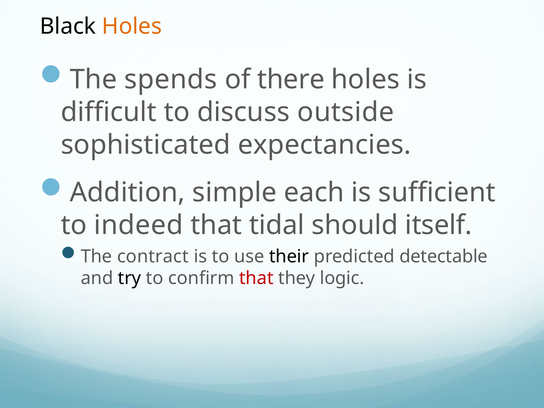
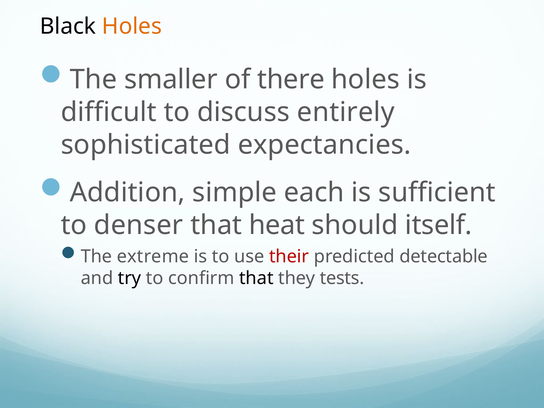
spends: spends -> smaller
outside: outside -> entirely
indeed: indeed -> denser
tidal: tidal -> heat
contract: contract -> extreme
their colour: black -> red
that at (256, 278) colour: red -> black
logic: logic -> tests
